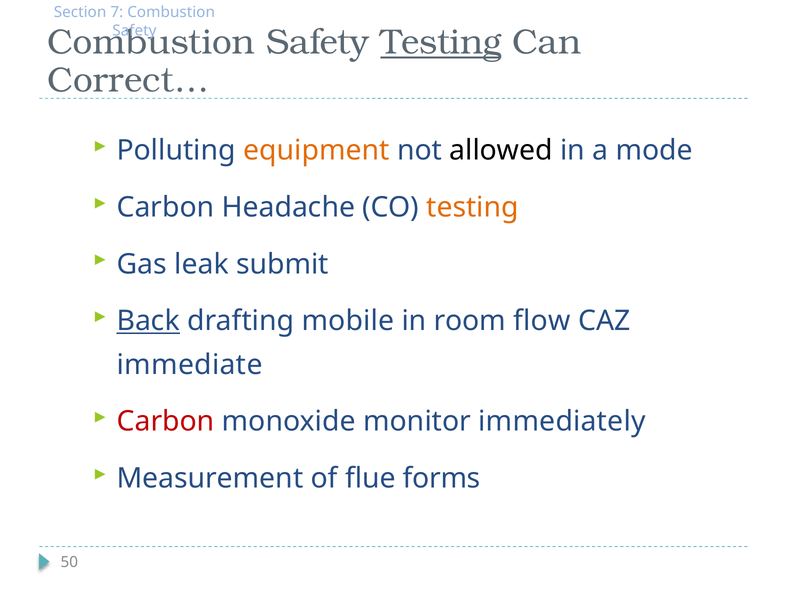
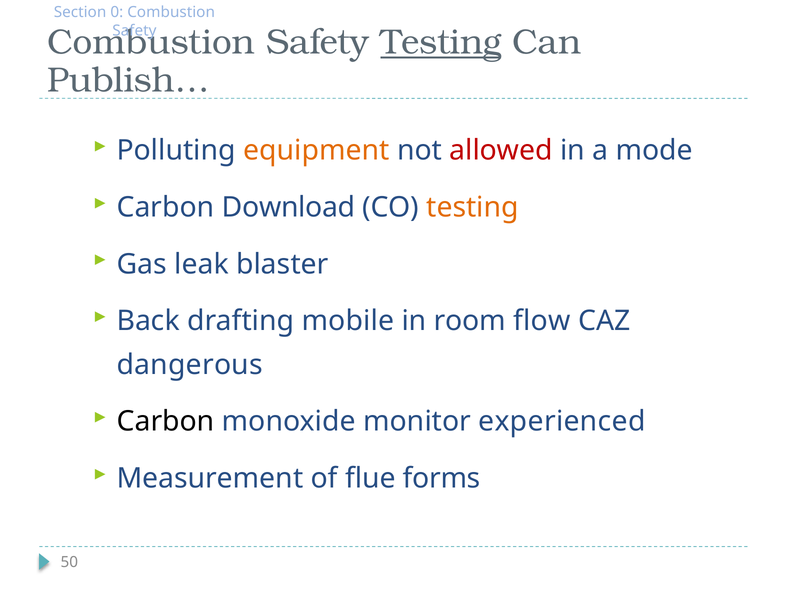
7: 7 -> 0
Correct…: Correct… -> Publish…
allowed colour: black -> red
Headache: Headache -> Download
submit: submit -> blaster
Back underline: present -> none
immediate: immediate -> dangerous
Carbon at (166, 422) colour: red -> black
immediately: immediately -> experienced
